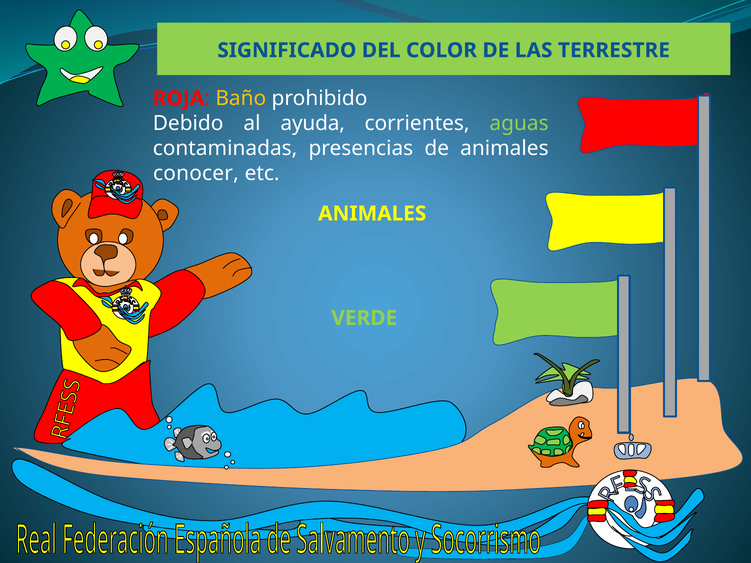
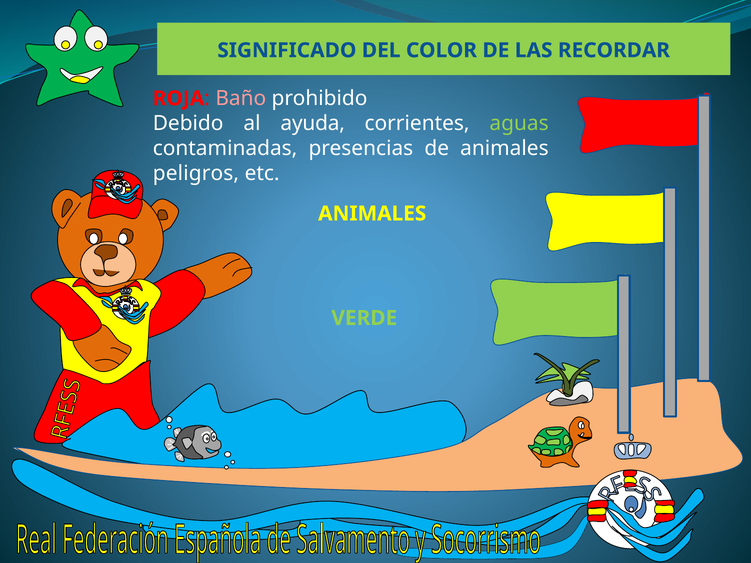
TERRESTRE: TERRESTRE -> RECORDAR
Baño colour: yellow -> pink
conocer: conocer -> peligros
